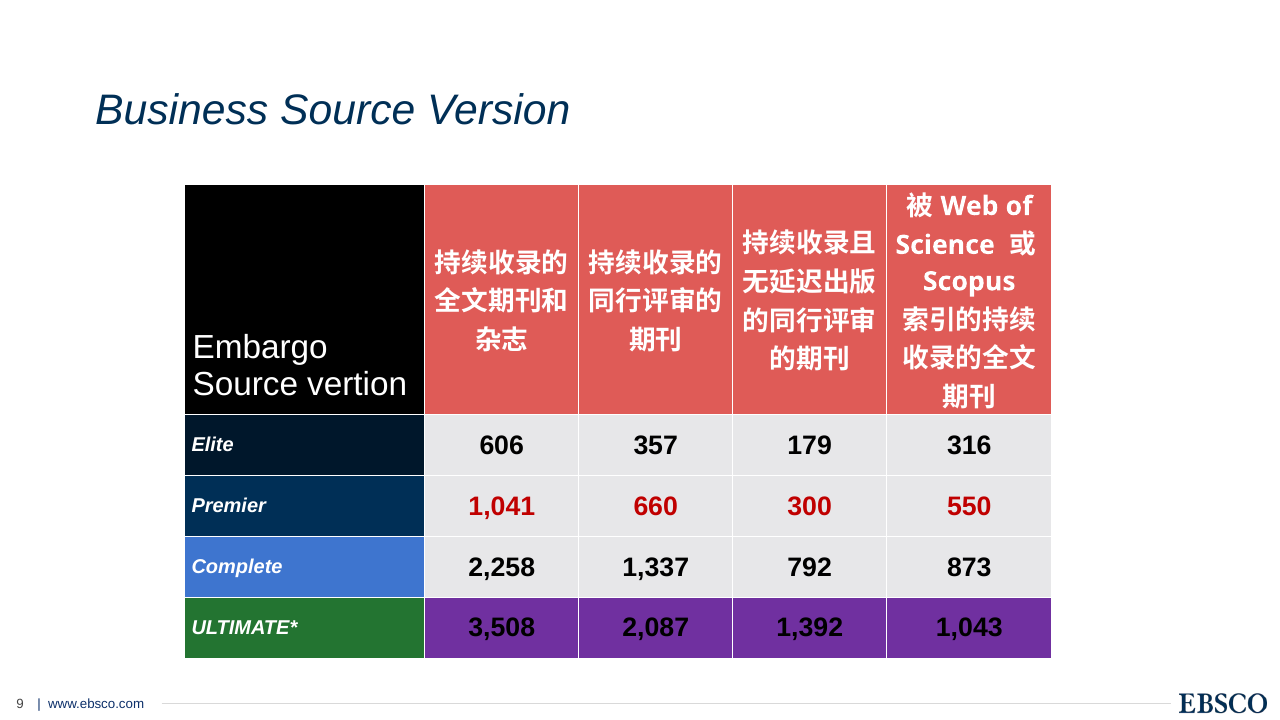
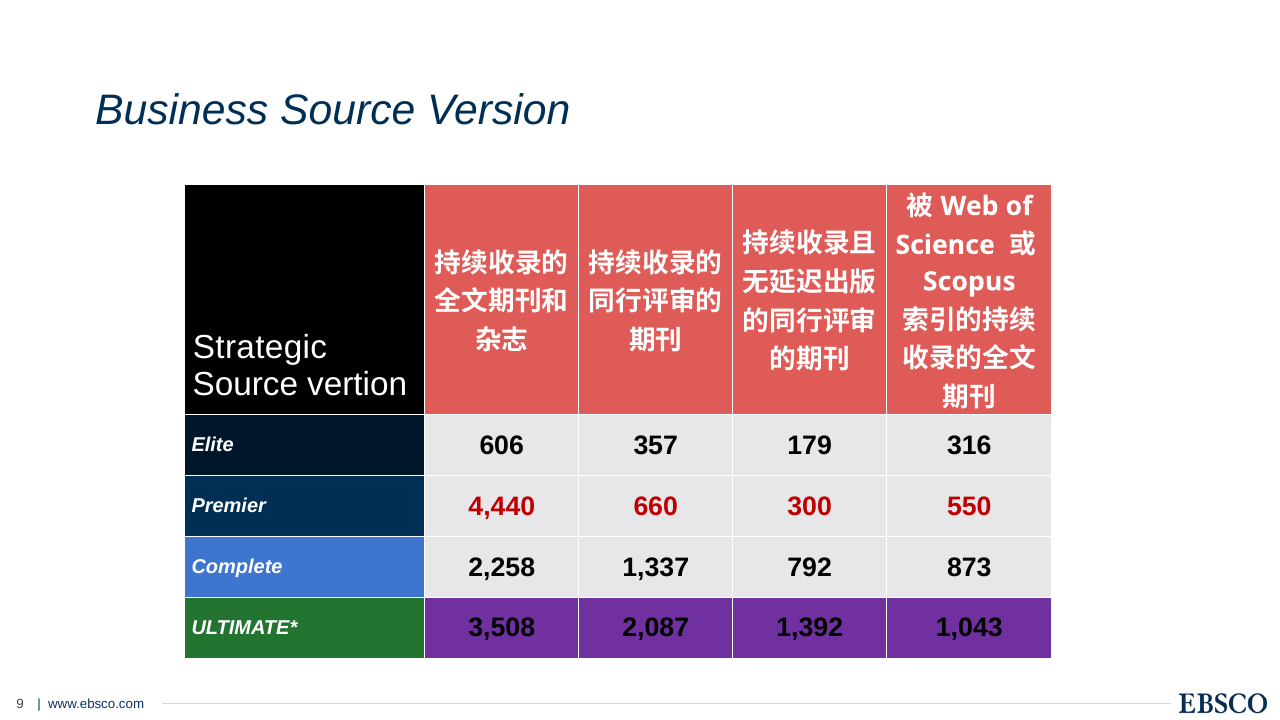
Embargo: Embargo -> Strategic
1,041: 1,041 -> 4,440
